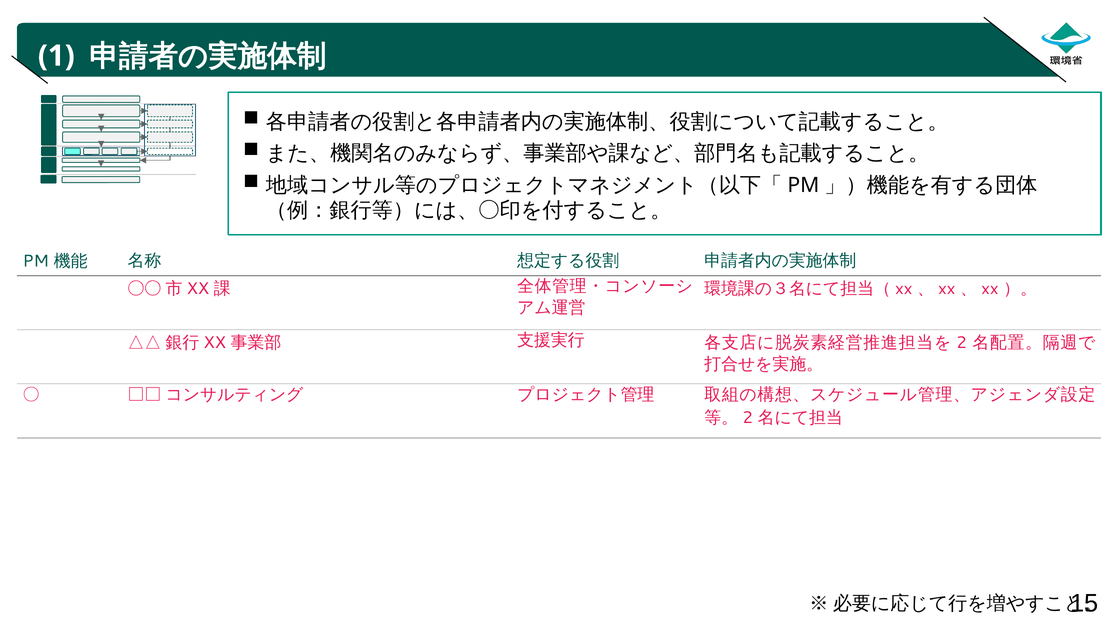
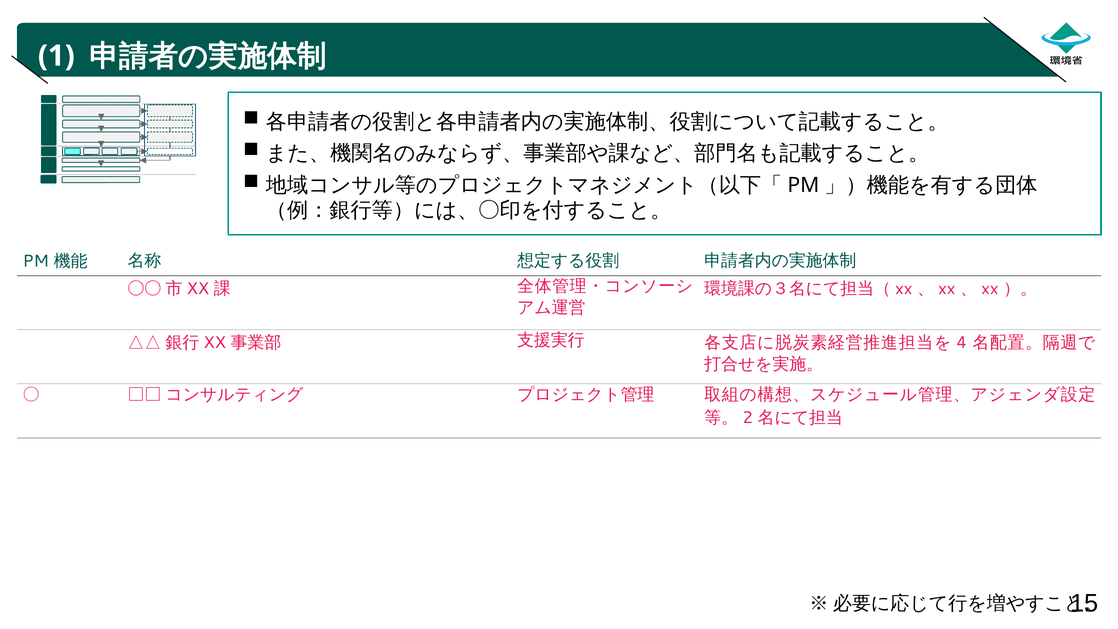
2: 2 -> 4
